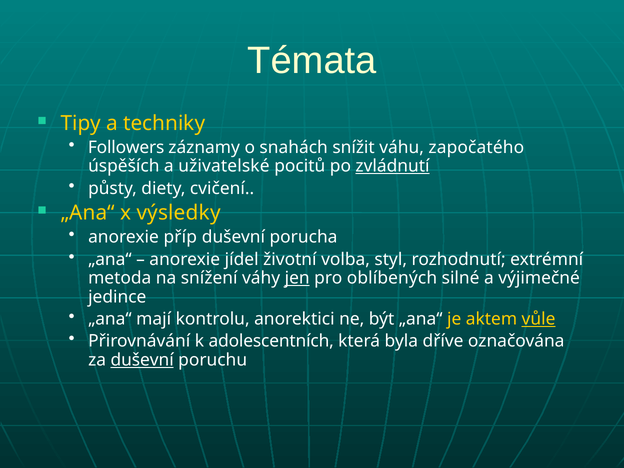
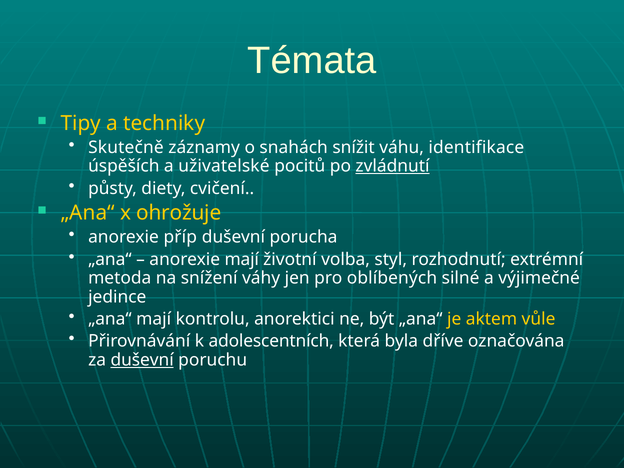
Followers: Followers -> Skutečně
započatého: započatého -> identifikace
výsledky: výsledky -> ohrožuje
anorexie jídel: jídel -> mají
jen underline: present -> none
vůle underline: present -> none
